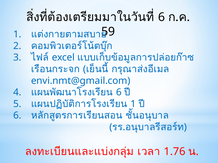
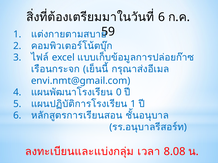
6 at (119, 93): 6 -> 0
1.76: 1.76 -> 8.08
